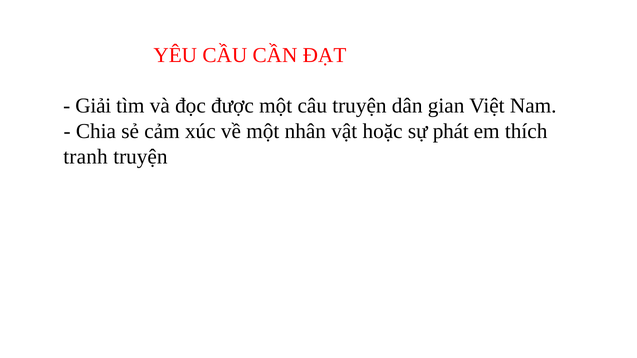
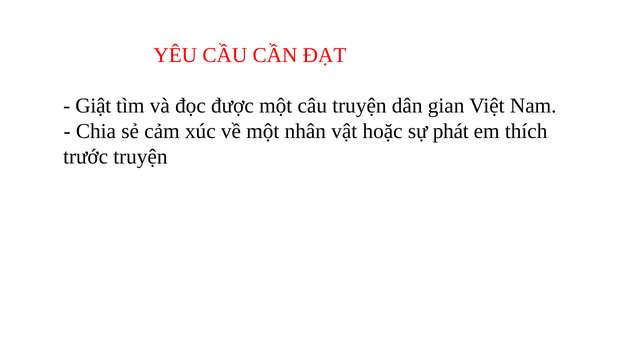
Giải: Giải -> Giật
tranh: tranh -> trước
